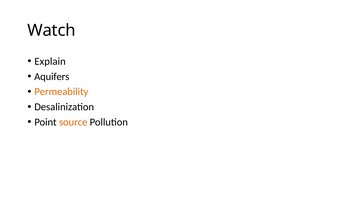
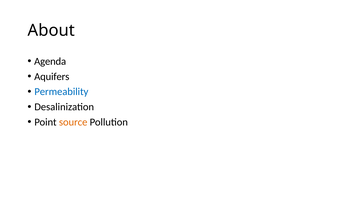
Watch: Watch -> About
Explain: Explain -> Agenda
Permeability colour: orange -> blue
